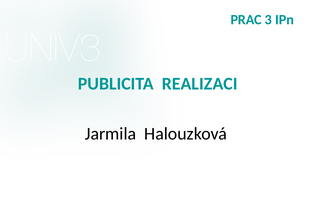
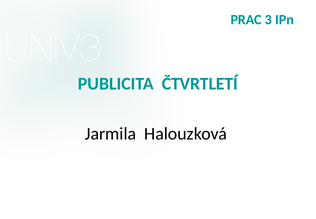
REALIZACI: REALIZACI -> ČTVRTLETÍ
